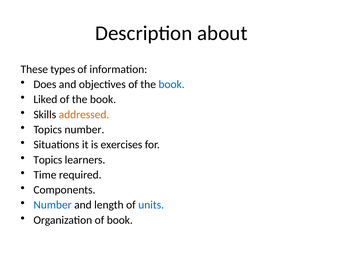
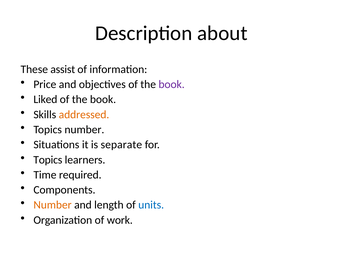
types: types -> assist
Does: Does -> Price
book at (172, 84) colour: blue -> purple
exercises: exercises -> separate
Number at (53, 205) colour: blue -> orange
of book: book -> work
